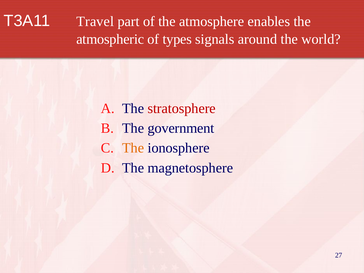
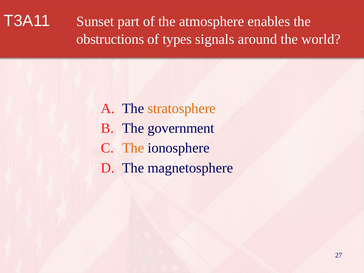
Travel: Travel -> Sunset
atmospheric: atmospheric -> obstructions
stratosphere colour: red -> orange
